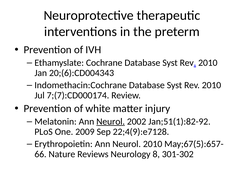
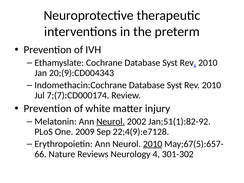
20;(6):CD004343: 20;(6):CD004343 -> 20;(9):CD004343
2010 at (153, 144) underline: none -> present
8: 8 -> 4
